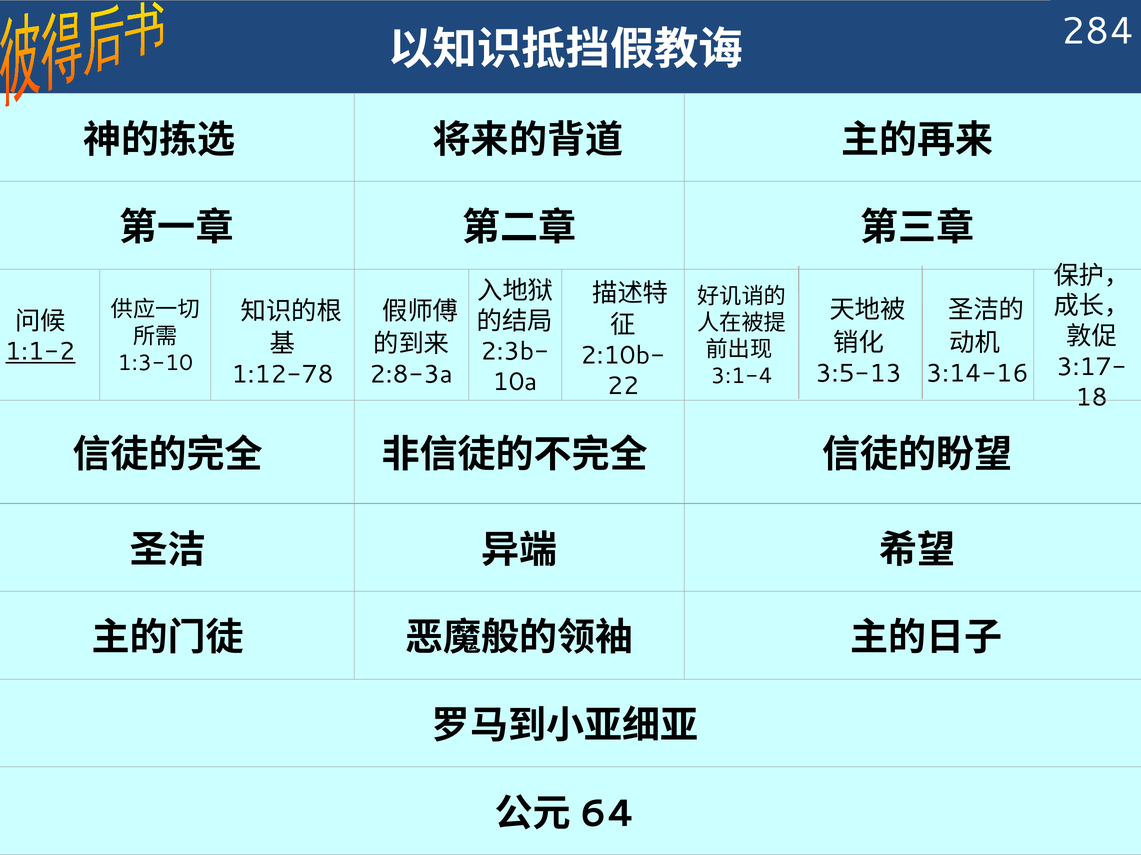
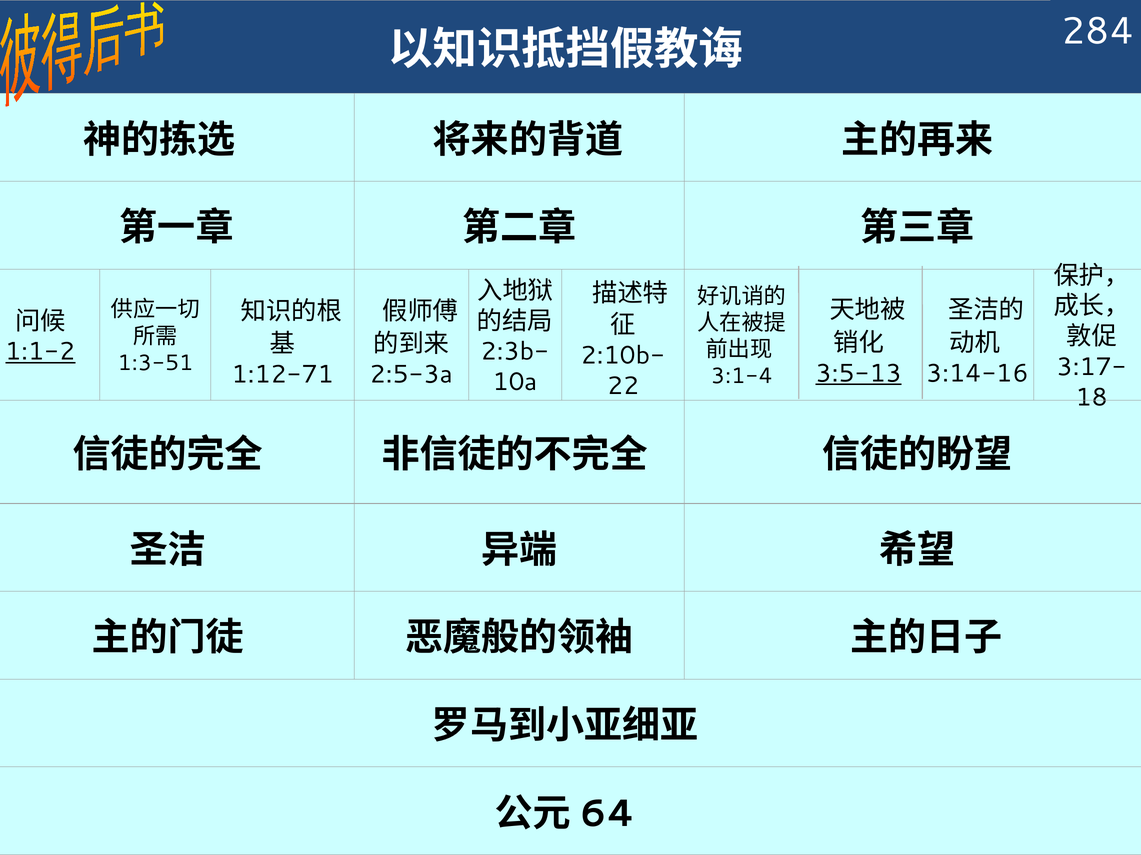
1:3-10: 1:3-10 -> 1:3-51
3:5-13 underline: none -> present
1:12-78: 1:12-78 -> 1:12-71
2:8-3a: 2:8-3a -> 2:5-3a
